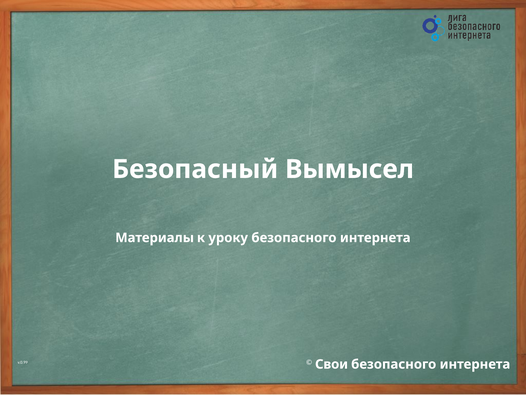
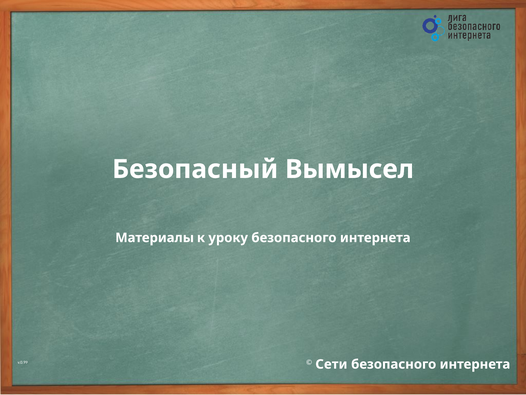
Свои: Свои -> Сети
